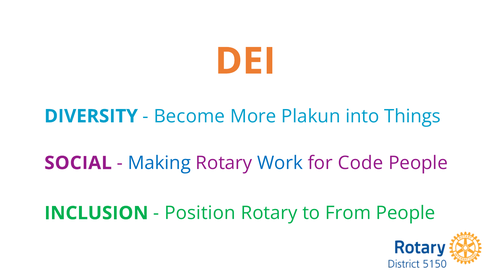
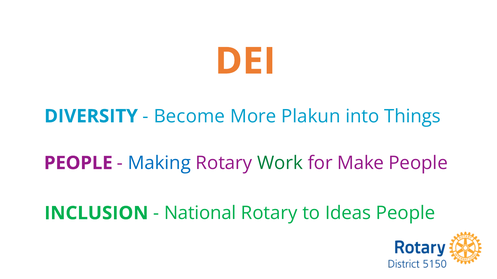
SOCIAL at (78, 163): SOCIAL -> PEOPLE
Work colour: blue -> green
Code: Code -> Make
Position: Position -> National
From: From -> Ideas
